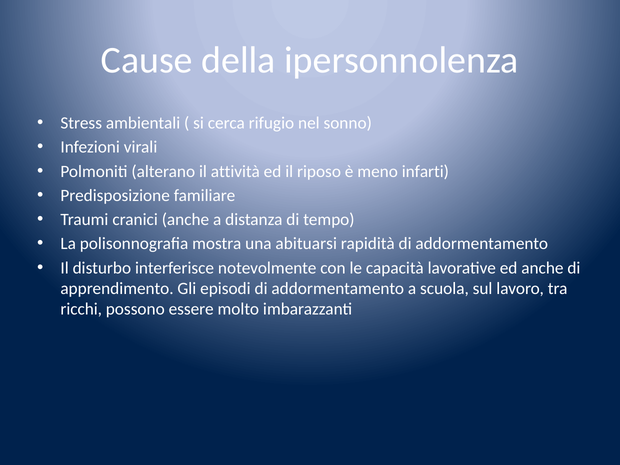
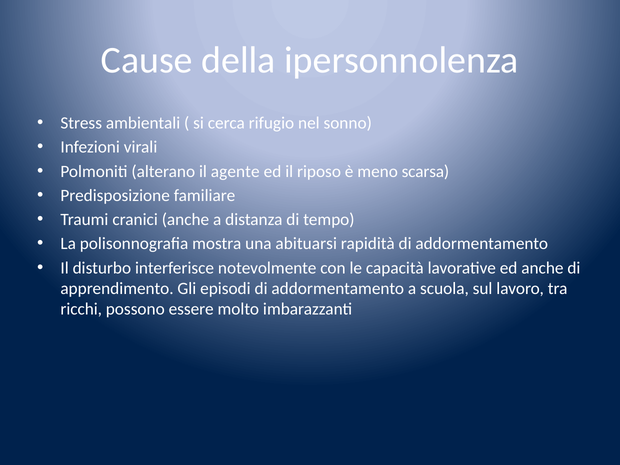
attività: attività -> agente
infarti: infarti -> scarsa
